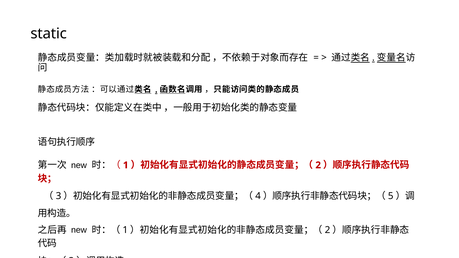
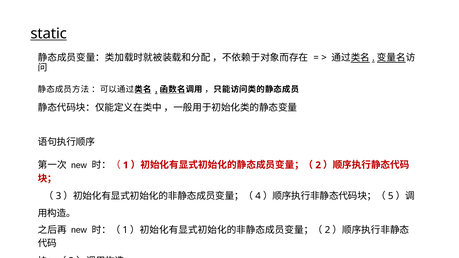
static underline: none -> present
